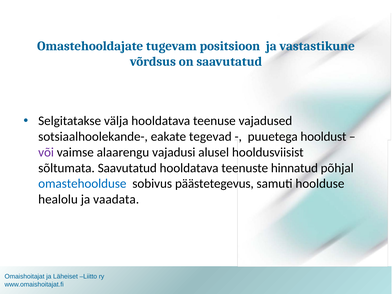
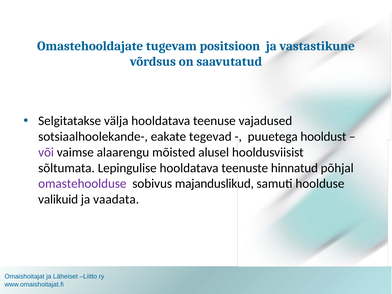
vajadusi: vajadusi -> mõisted
sõltumata Saavutatud: Saavutatud -> Lepingulise
omastehoolduse colour: blue -> purple
päästetegevus: päästetegevus -> majanduslikud
healolu: healolu -> valikuid
